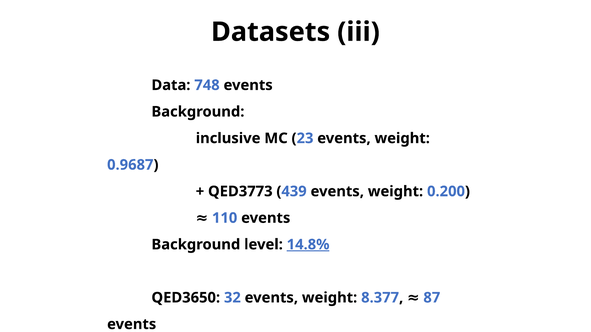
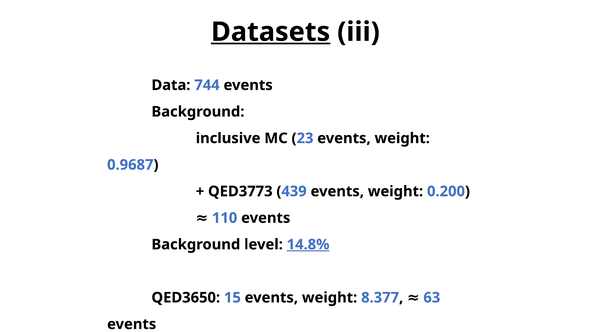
Datasets underline: none -> present
748: 748 -> 744
32: 32 -> 15
87: 87 -> 63
